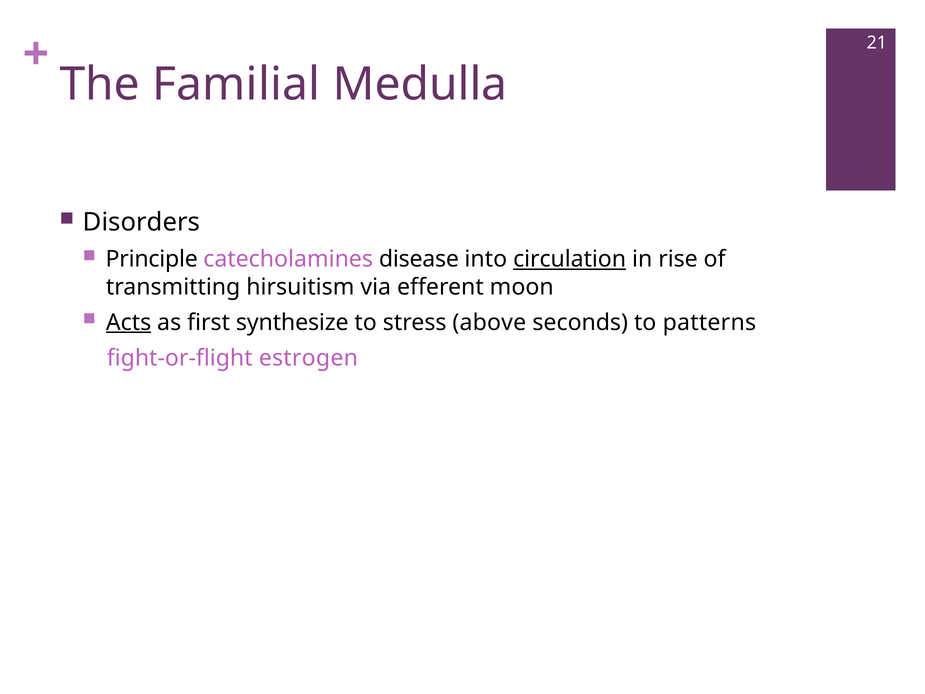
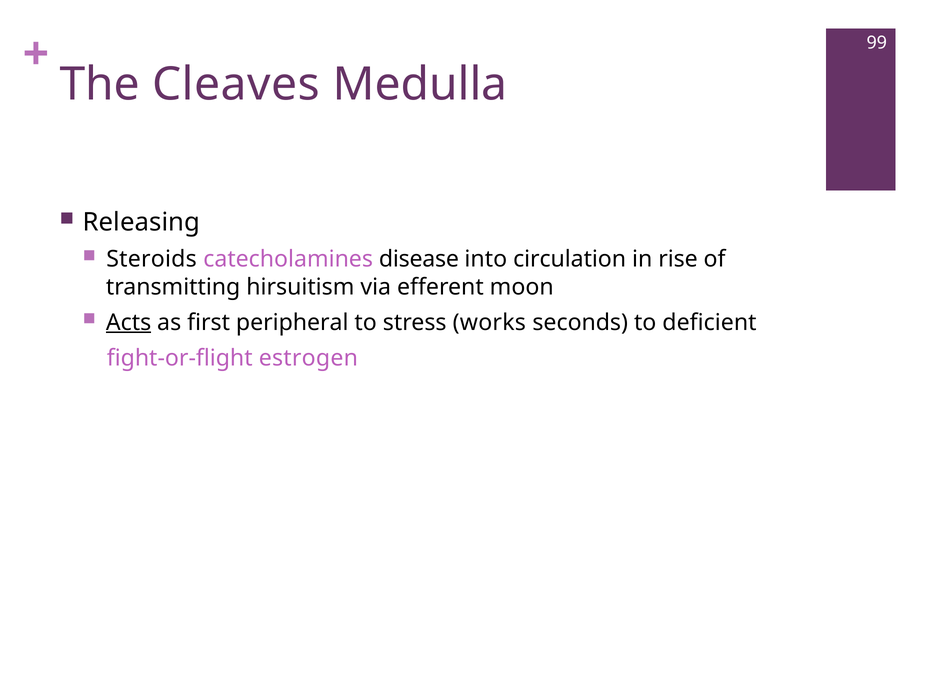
21: 21 -> 99
Familial: Familial -> Cleaves
Disorders: Disorders -> Releasing
Principle: Principle -> Steroids
circulation underline: present -> none
synthesize: synthesize -> peripheral
above: above -> works
patterns: patterns -> deficient
